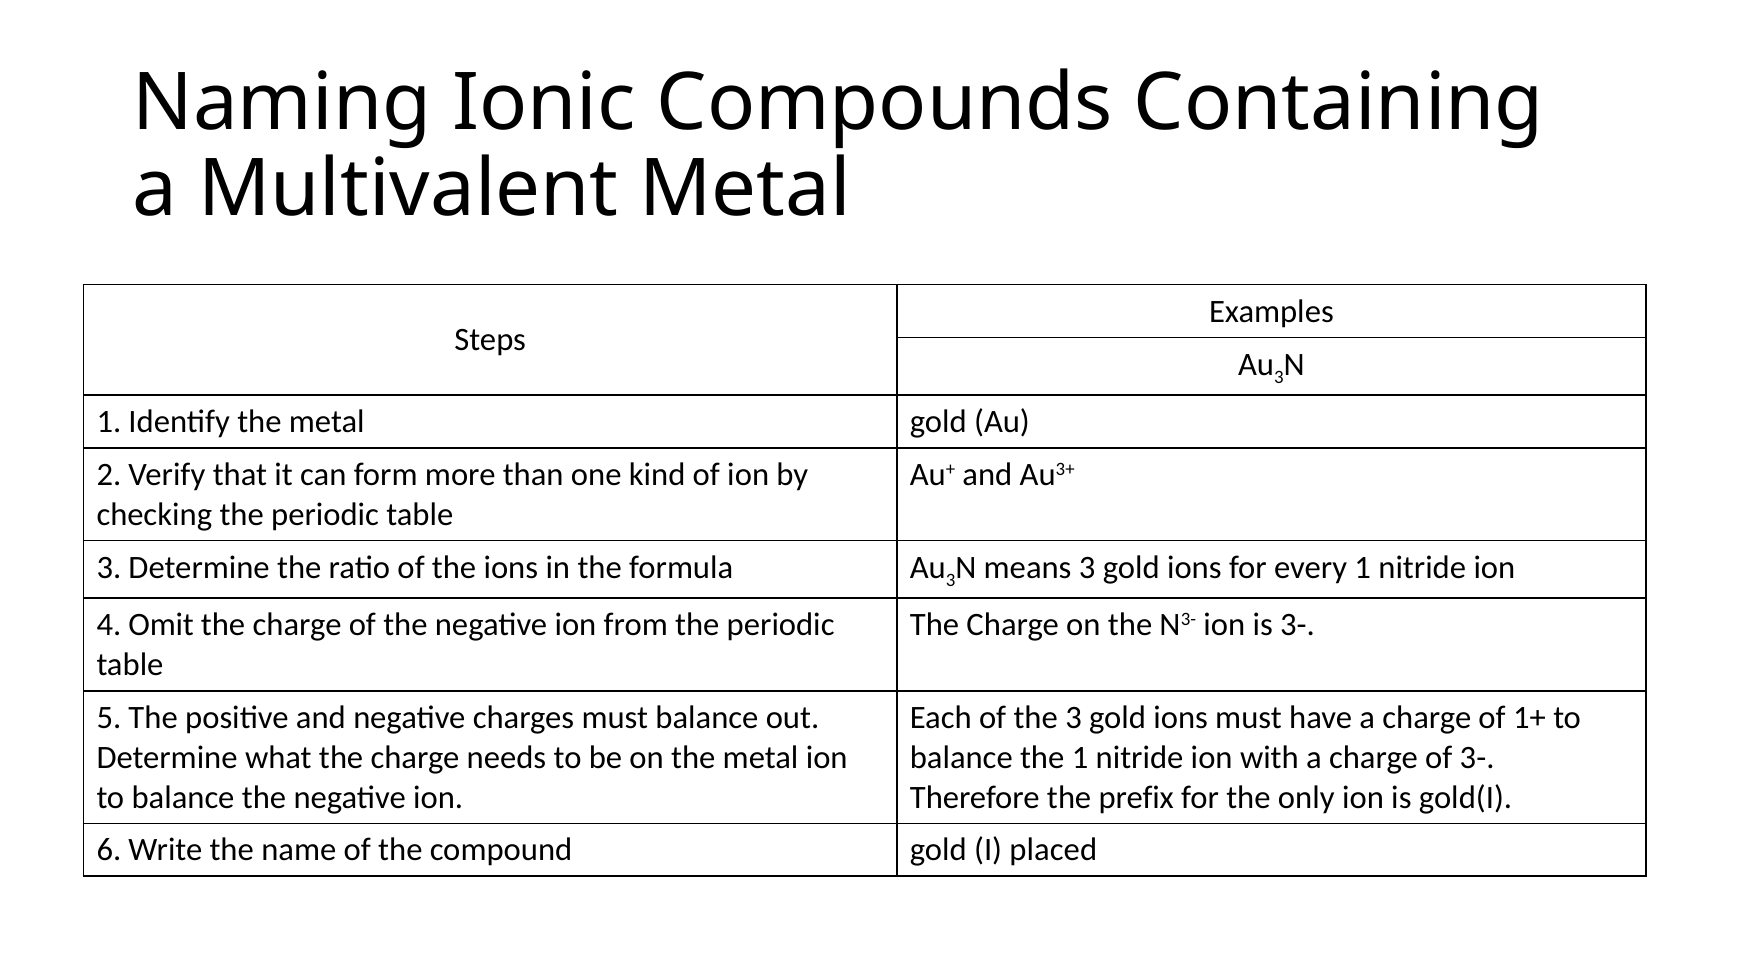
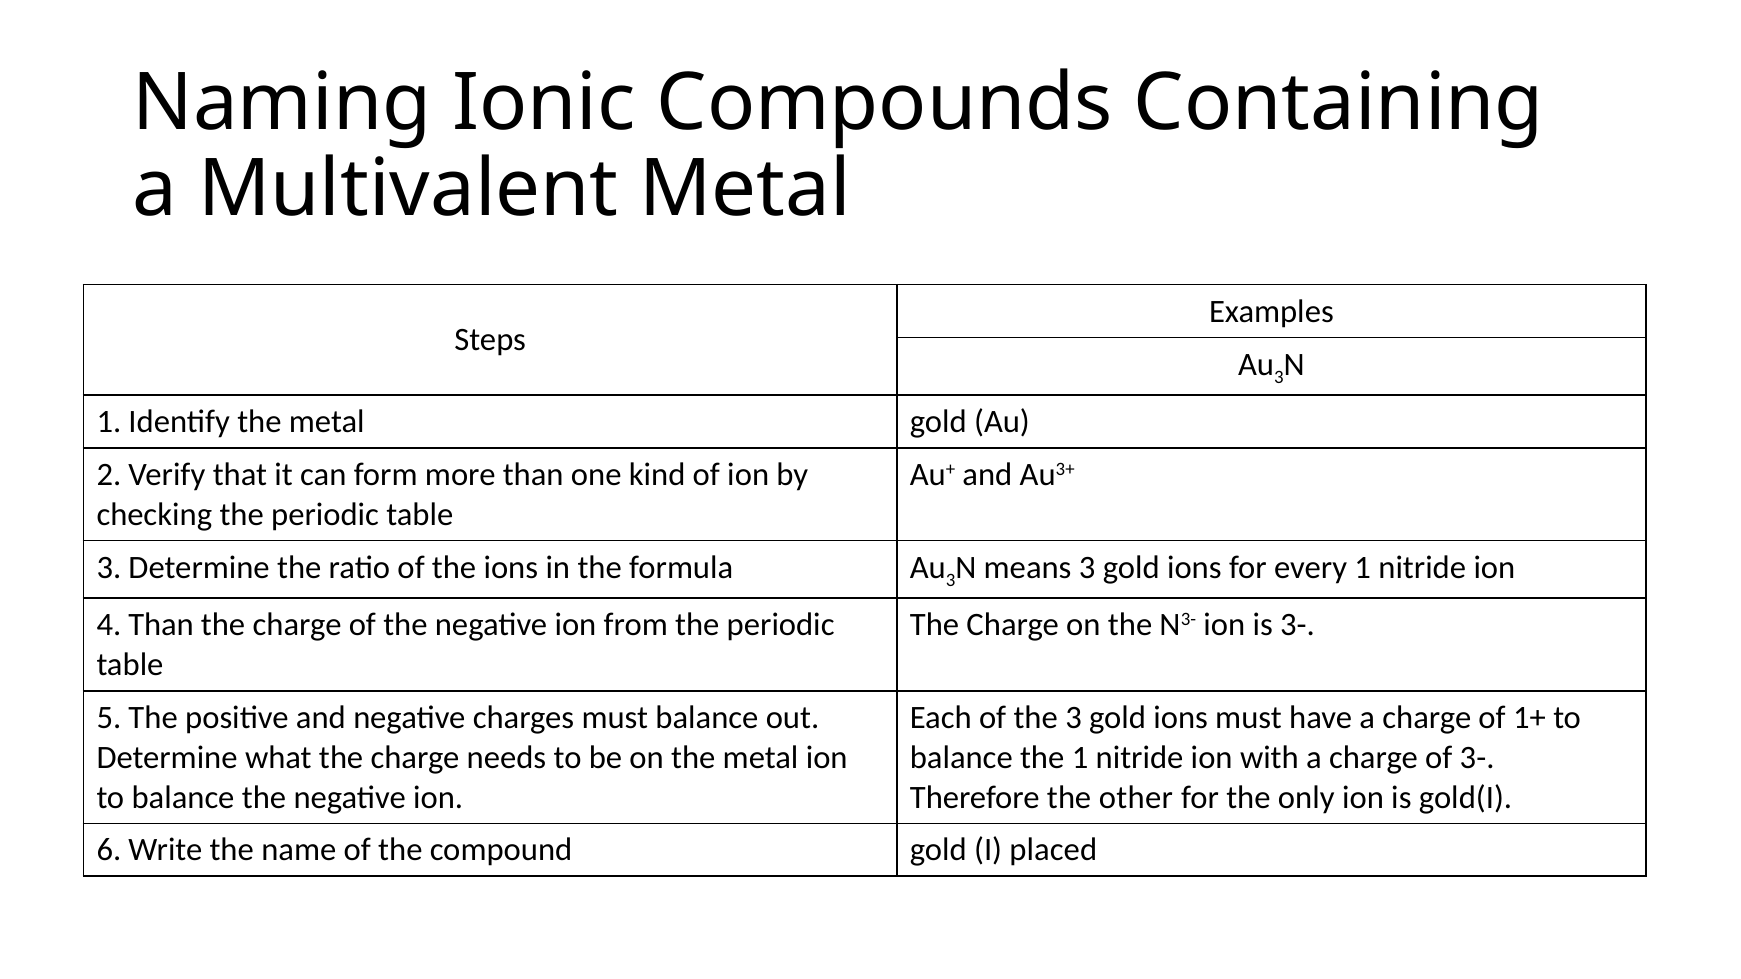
4 Omit: Omit -> Than
prefix: prefix -> other
